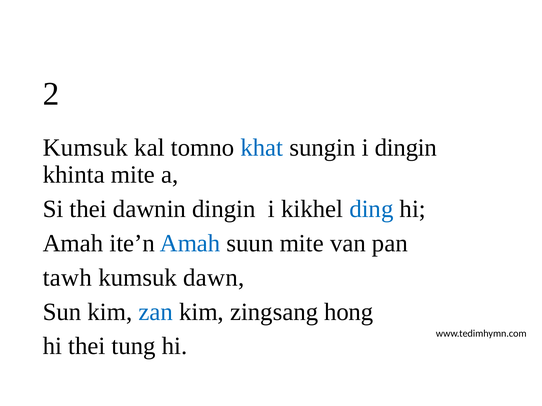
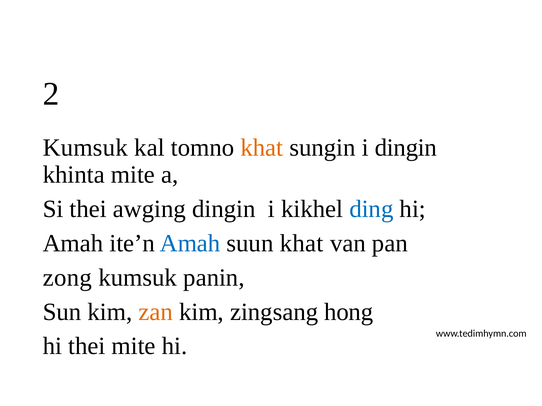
khat at (262, 148) colour: blue -> orange
dawnin: dawnin -> awging
suun mite: mite -> khat
tawh: tawh -> zong
dawn: dawn -> panin
zan colour: blue -> orange
thei tung: tung -> mite
